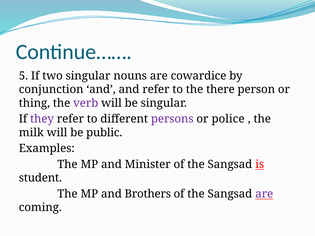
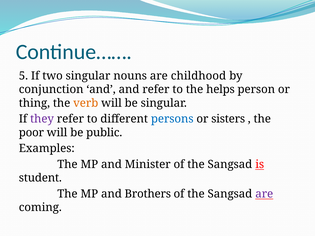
cowardice: cowardice -> childhood
there: there -> helps
verb colour: purple -> orange
persons colour: purple -> blue
police: police -> sisters
milk: milk -> poor
